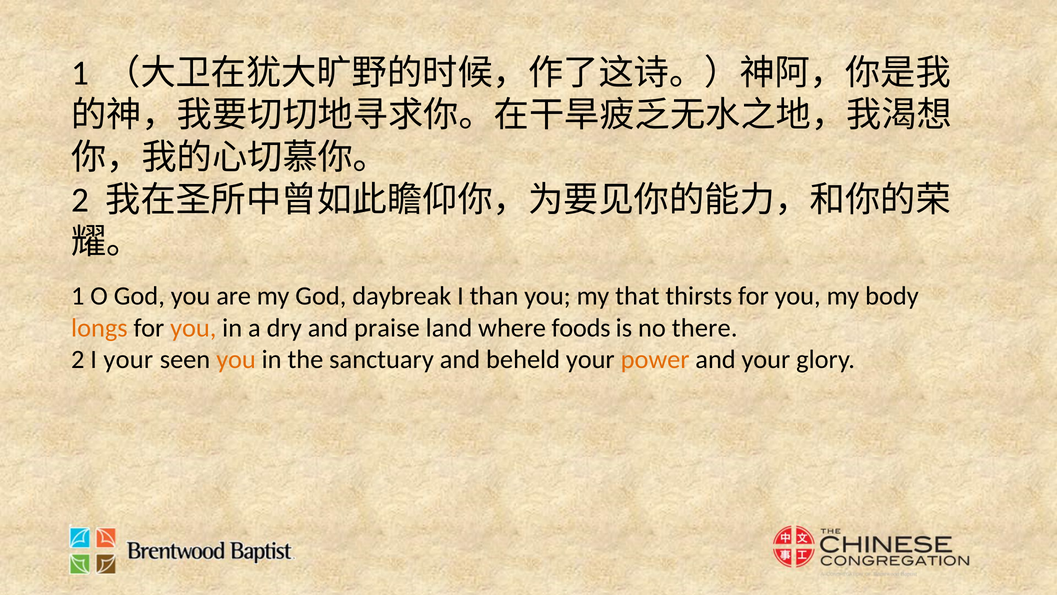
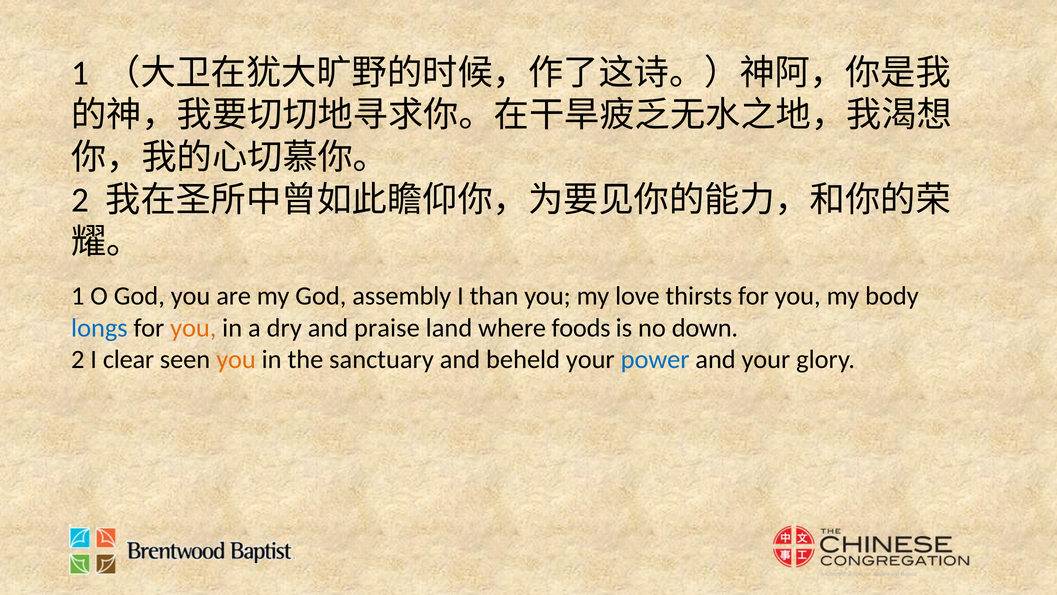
daybreak: daybreak -> assembly
that: that -> love
longs colour: orange -> blue
there: there -> down
I your: your -> clear
power colour: orange -> blue
